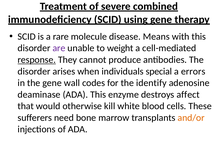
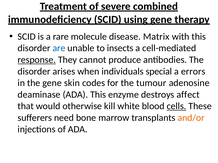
Means: Means -> Matrix
are colour: purple -> blue
weight: weight -> insects
wall: wall -> skin
identify: identify -> tumour
cells underline: none -> present
